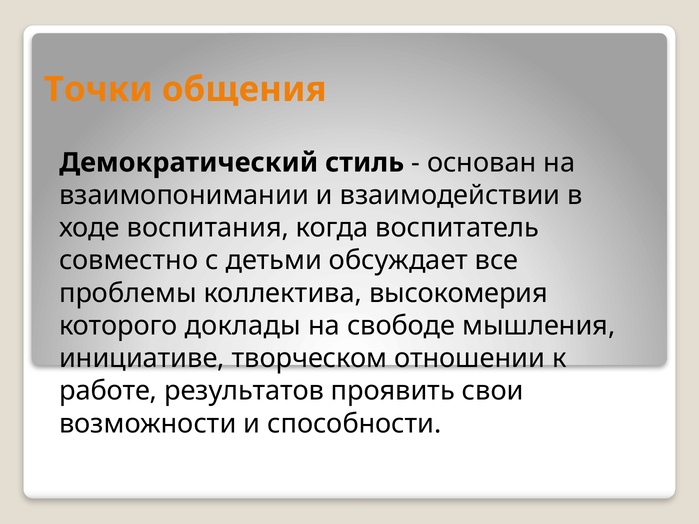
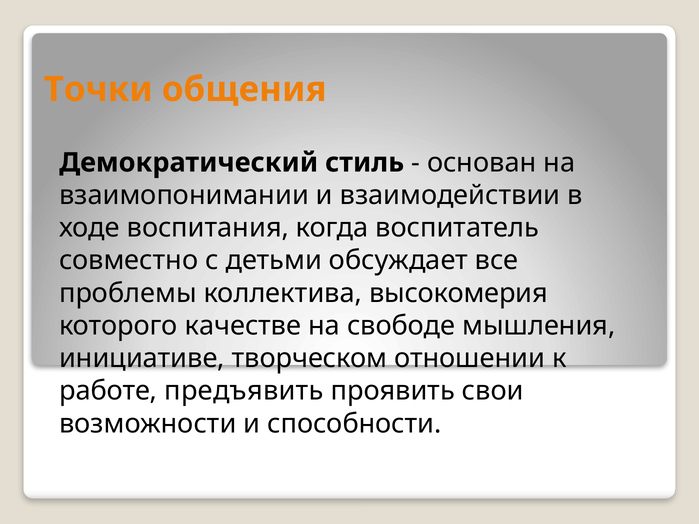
доклады: доклады -> качестве
результатов: результатов -> предъявить
